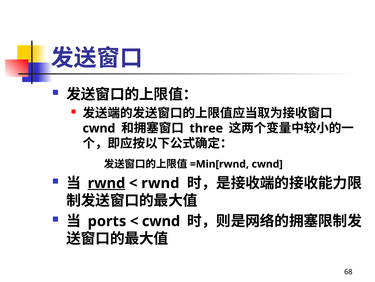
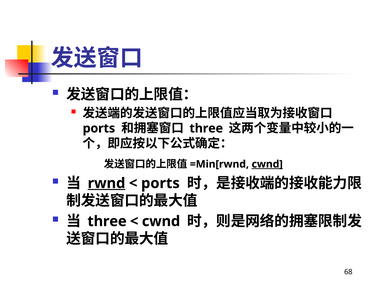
cwnd at (99, 128): cwnd -> ports
cwnd at (267, 164) underline: none -> present
rwnd at (160, 183): rwnd -> ports
ports at (107, 221): ports -> three
